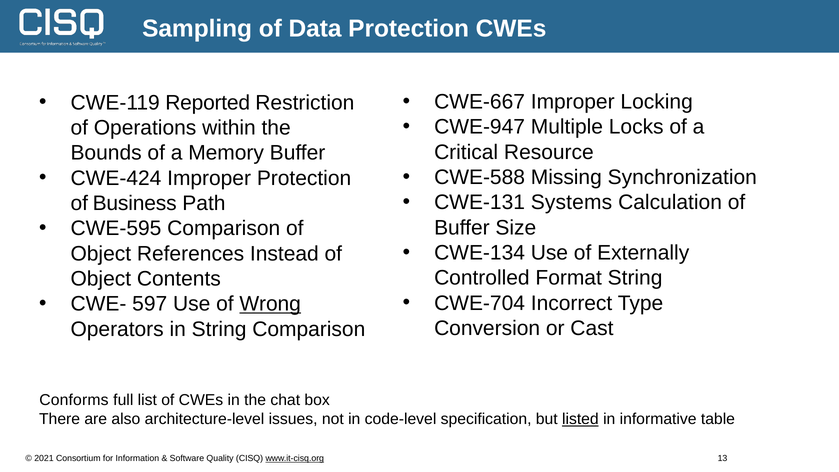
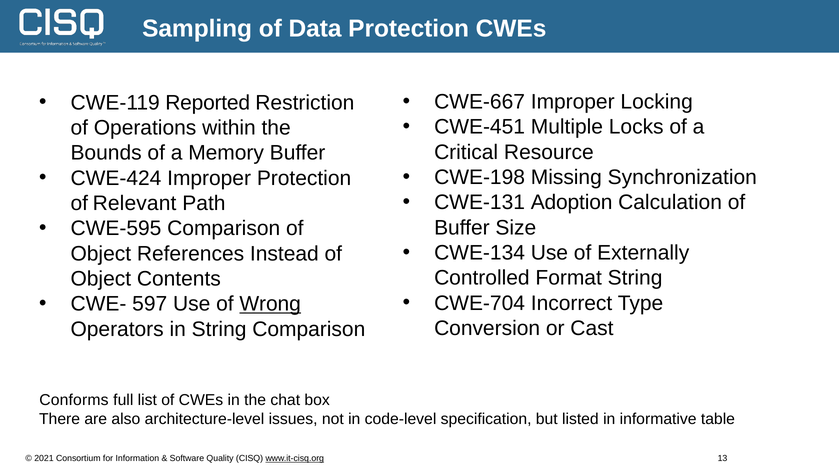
CWE-947: CWE-947 -> CWE-451
CWE-588: CWE-588 -> CWE-198
Systems: Systems -> Adoption
Business: Business -> Relevant
listed underline: present -> none
